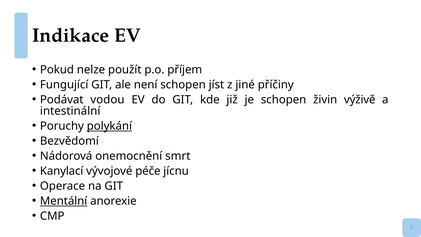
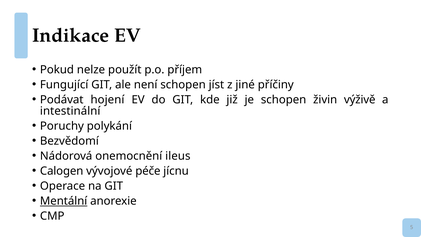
vodou: vodou -> hojení
polykání underline: present -> none
smrt: smrt -> ileus
Kanylací: Kanylací -> Calogen
